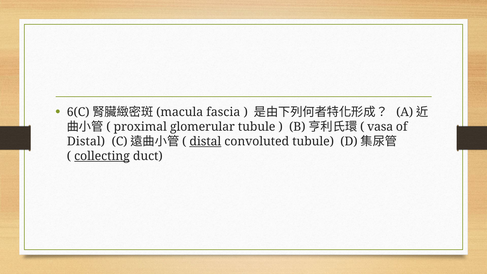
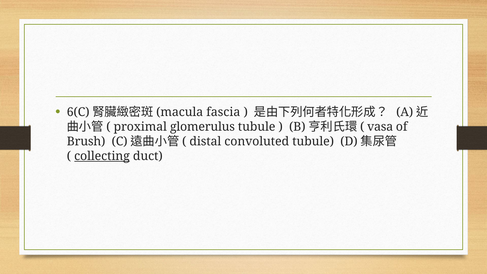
glomerular: glomerular -> glomerulus
Distal at (86, 141): Distal -> Brush
distal at (205, 141) underline: present -> none
